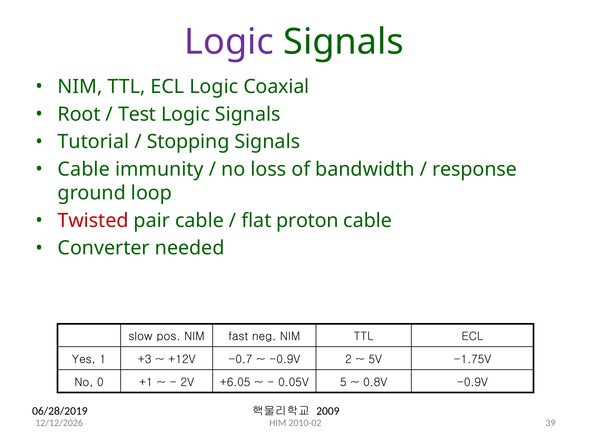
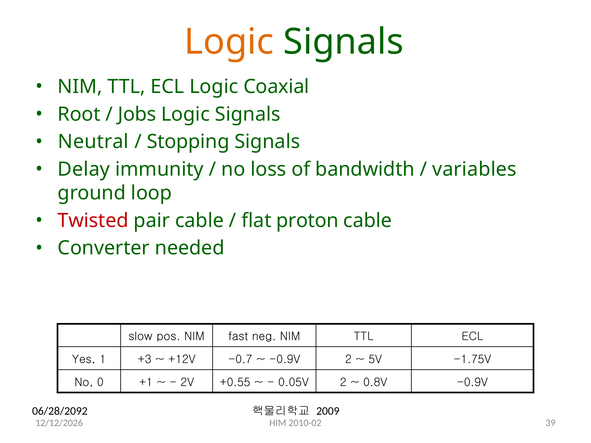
Logic at (229, 42) colour: purple -> orange
Test: Test -> Jobs
Tutorial: Tutorial -> Neutral
Cable at (84, 169): Cable -> Delay
response: response -> variables
+6.05: +6.05 -> +0.55
0.05V 5: 5 -> 2
06/28/2019: 06/28/2019 -> 06/28/2092
